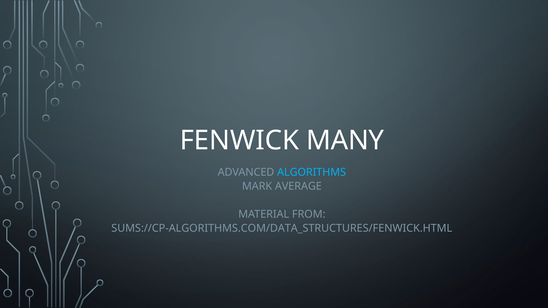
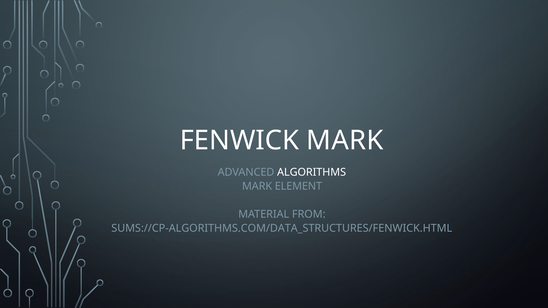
FENWICK MANY: MANY -> MARK
ALGORITHMS colour: light blue -> white
AVERAGE: AVERAGE -> ELEMENT
